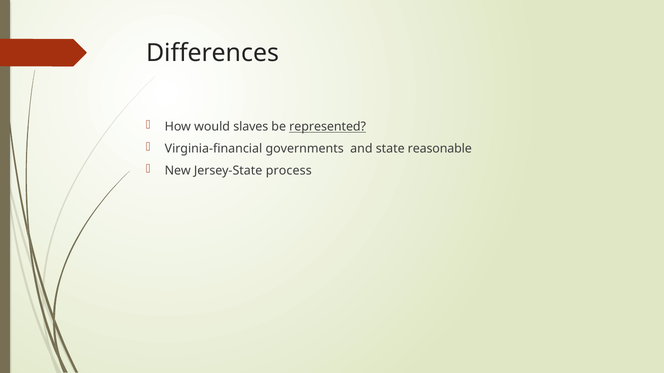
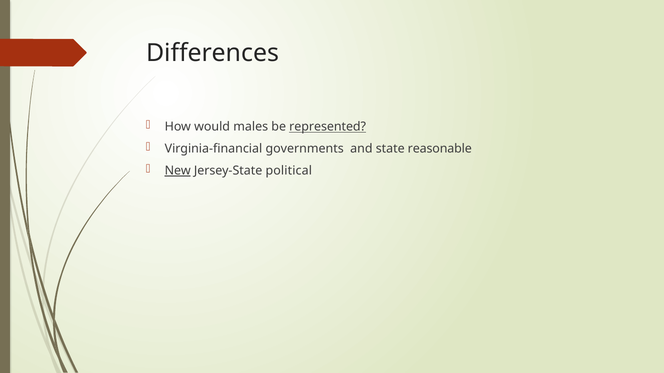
slaves: slaves -> males
New underline: none -> present
process: process -> political
